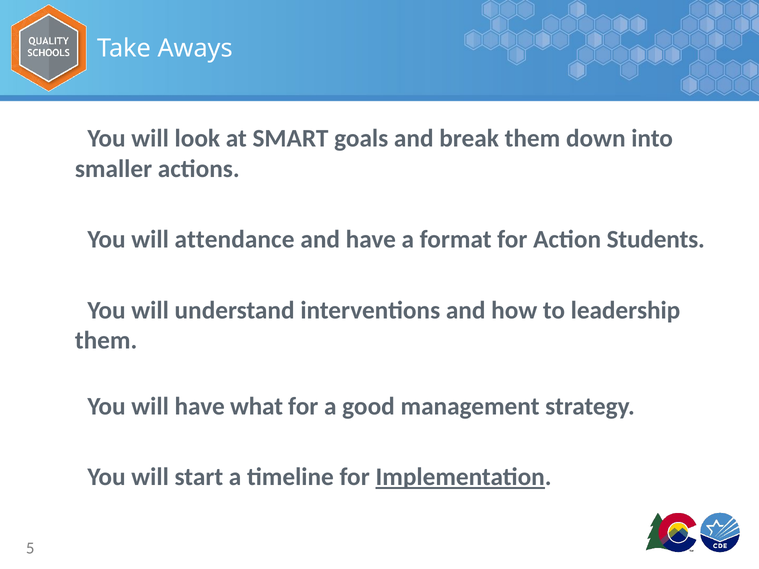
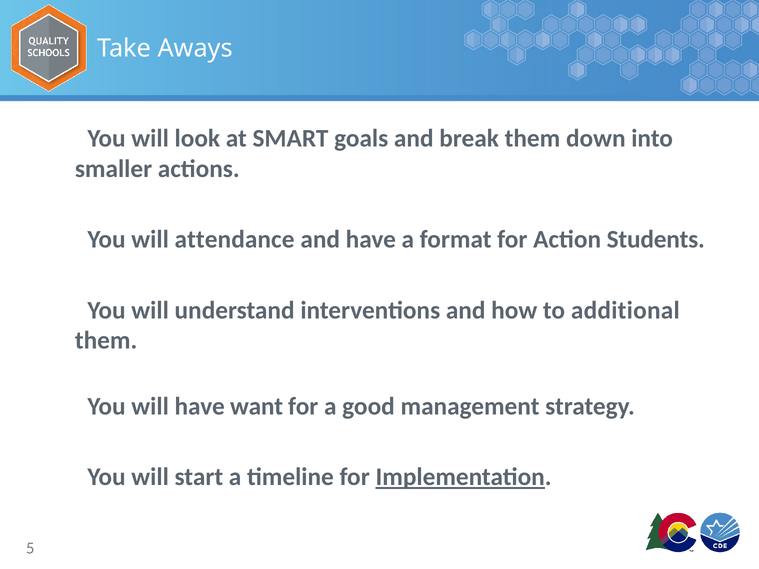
leadership: leadership -> additional
what: what -> want
